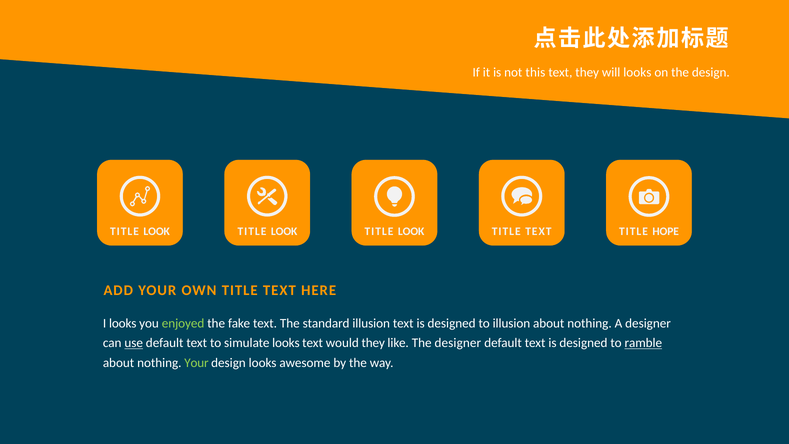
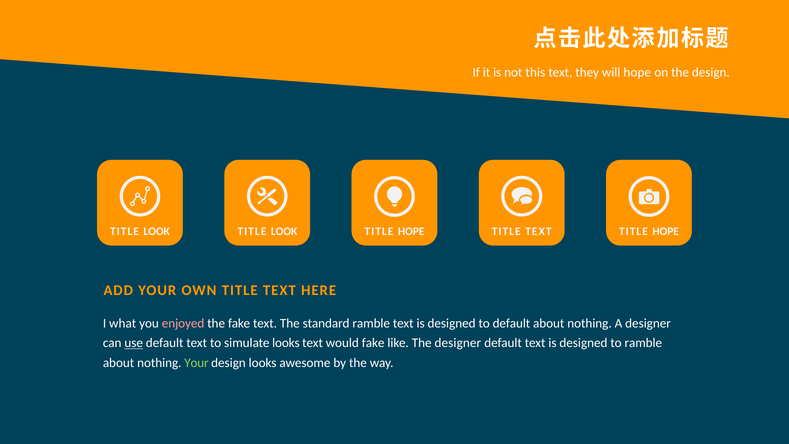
will looks: looks -> hope
LOOK at (411, 231): LOOK -> HOPE
I looks: looks -> what
enjoyed colour: light green -> pink
standard illusion: illusion -> ramble
to illusion: illusion -> default
would they: they -> fake
ramble at (643, 343) underline: present -> none
